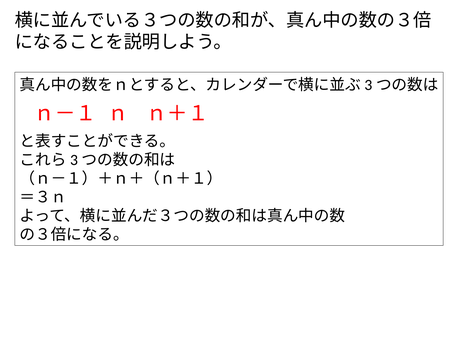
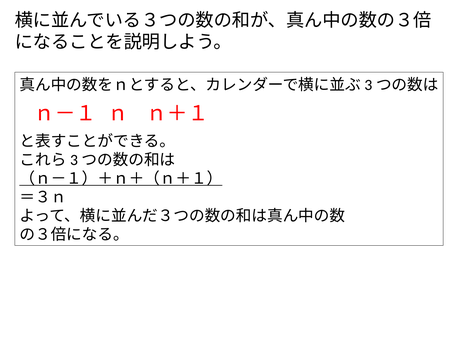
（ｎ－１）＋ｎ＋（ｎ＋１） underline: none -> present
